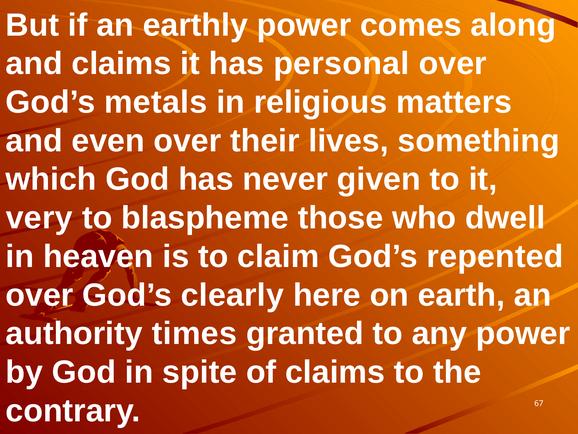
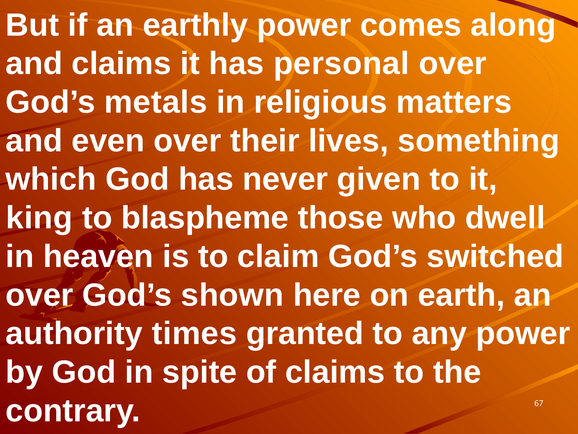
very: very -> king
repented: repented -> switched
clearly: clearly -> shown
